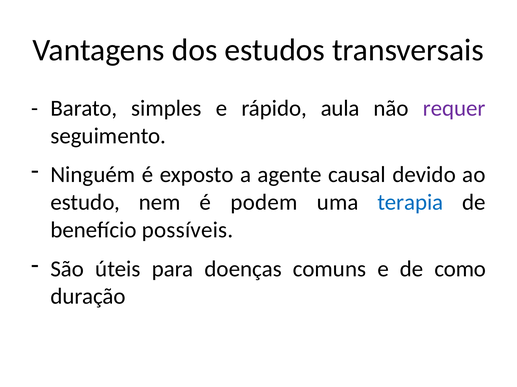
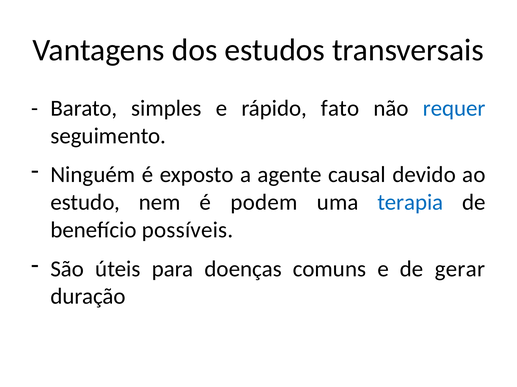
aula: aula -> fato
requer colour: purple -> blue
como: como -> gerar
